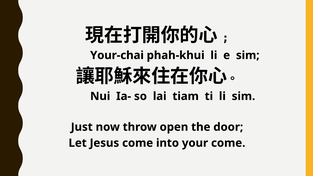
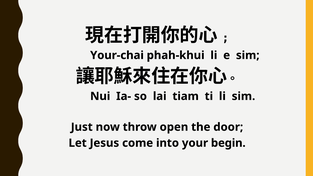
your come: come -> begin
